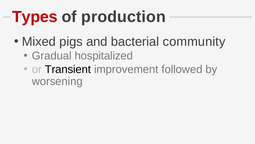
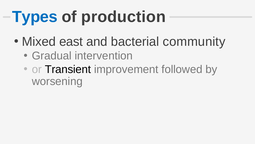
Types colour: red -> blue
pigs: pigs -> east
hospitalized: hospitalized -> intervention
